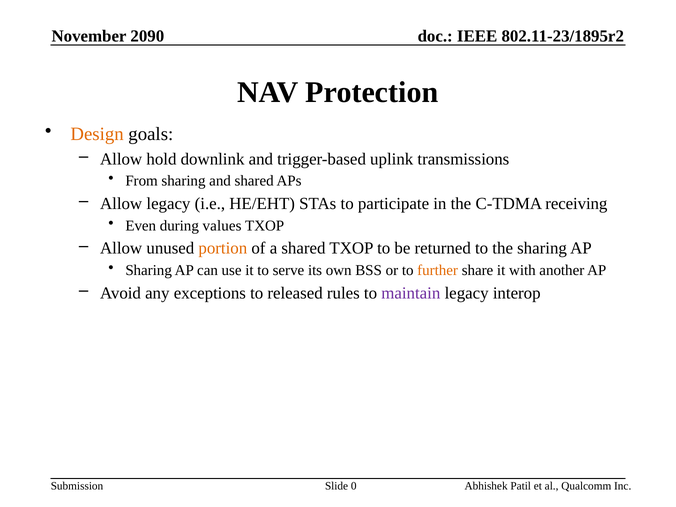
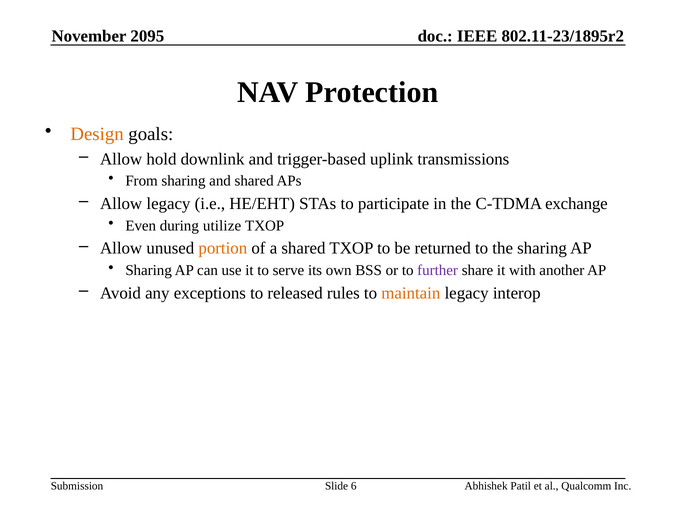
2090: 2090 -> 2095
receiving: receiving -> exchange
values: values -> utilize
further colour: orange -> purple
maintain colour: purple -> orange
0: 0 -> 6
